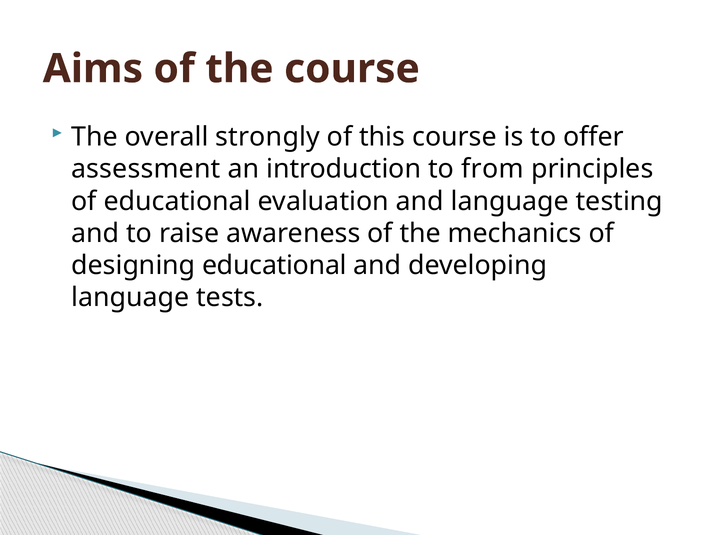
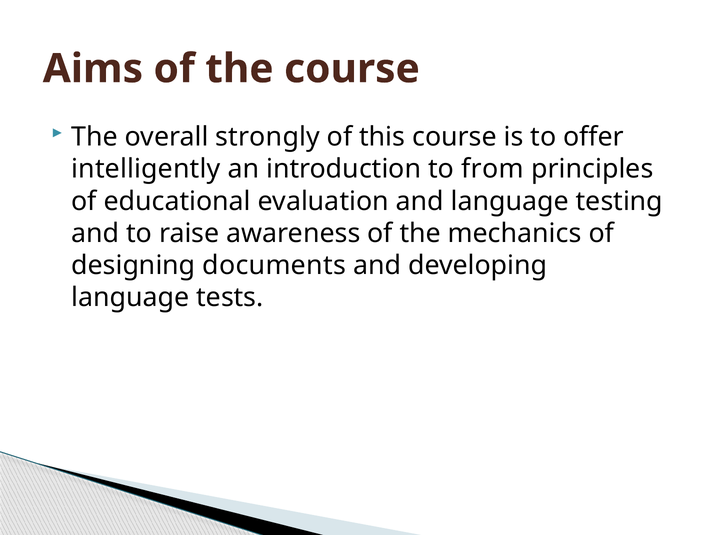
assessment: assessment -> intelligently
designing educational: educational -> documents
